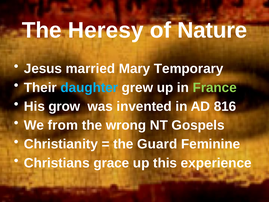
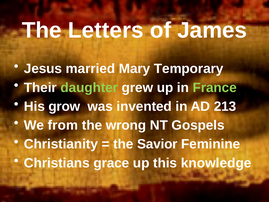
Heresy: Heresy -> Letters
Nature: Nature -> James
daughter colour: light blue -> light green
816: 816 -> 213
Guard: Guard -> Savior
experience: experience -> knowledge
